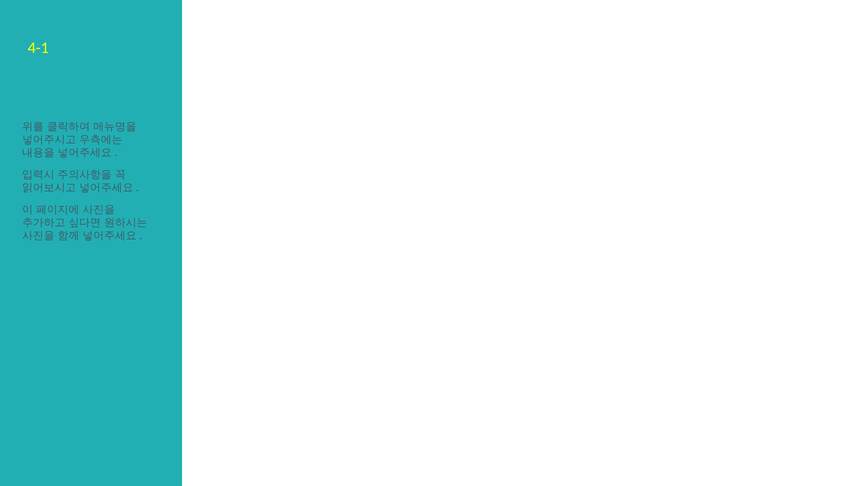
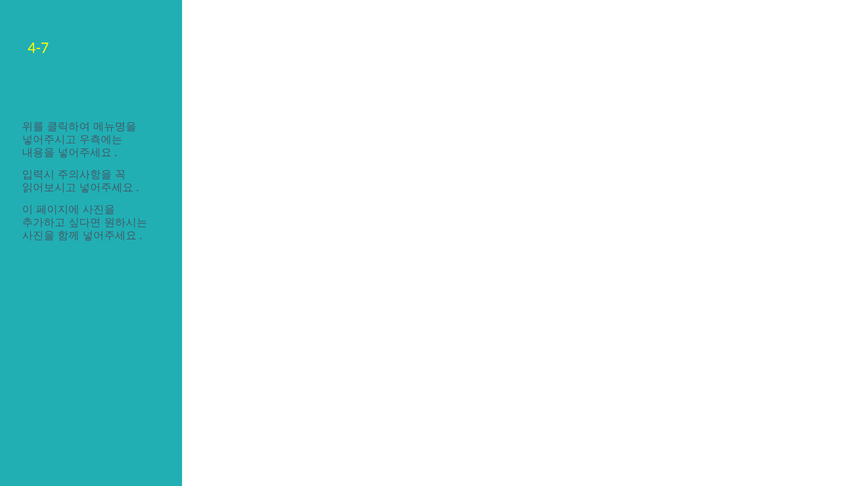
4-1: 4-1 -> 4-7
